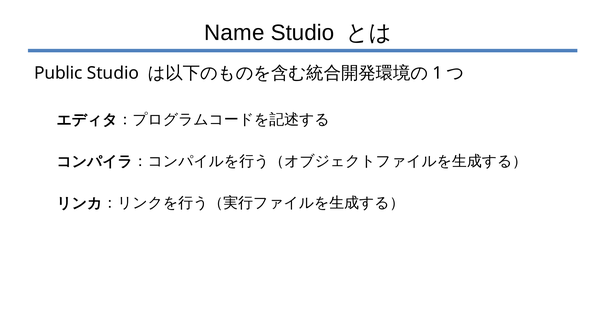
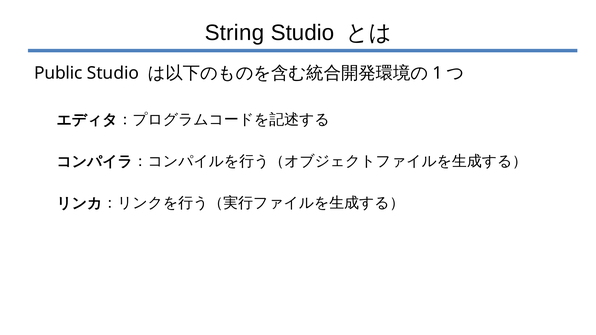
Name: Name -> String
